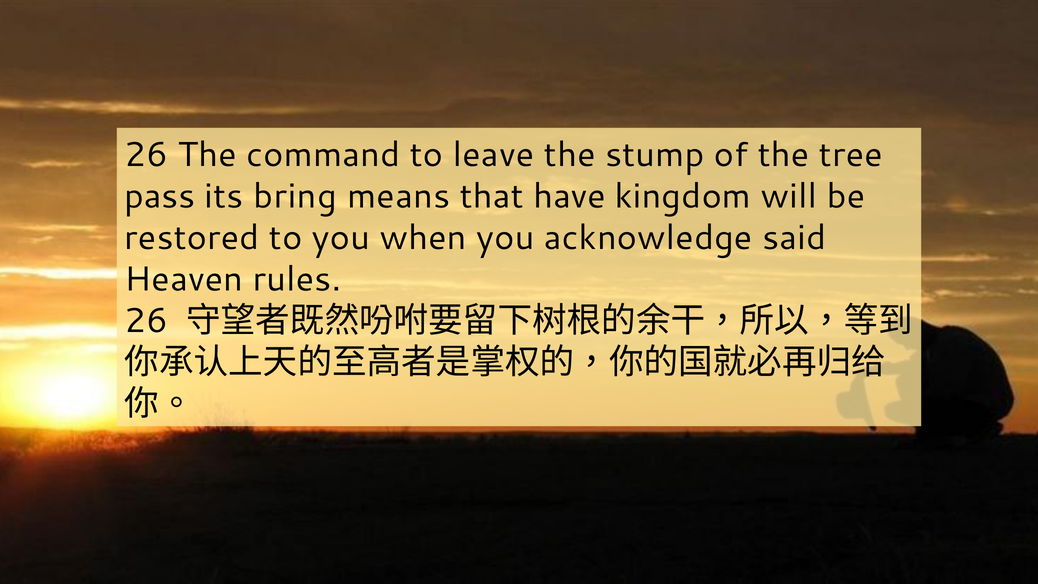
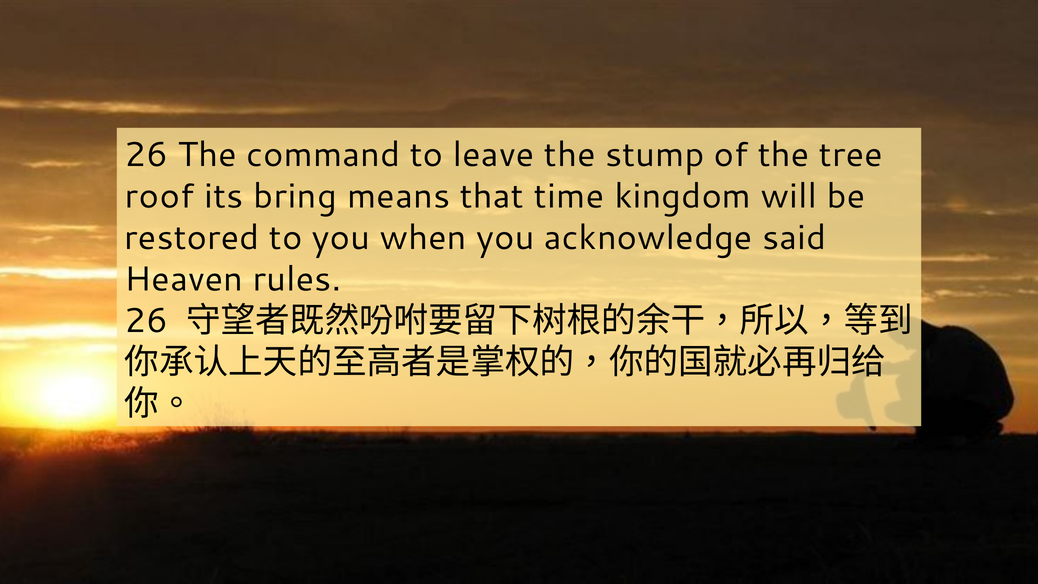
pass: pass -> roof
have: have -> time
